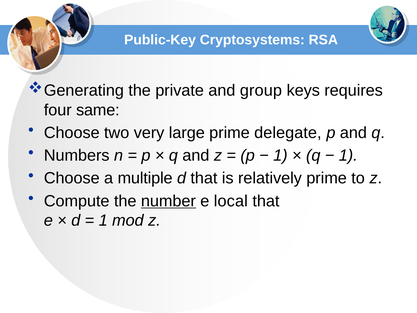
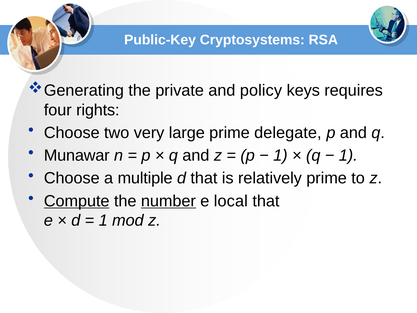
group: group -> policy
same: same -> rights
Numbers: Numbers -> Munawar
Compute underline: none -> present
